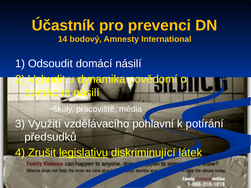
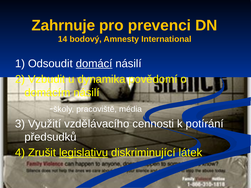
Účastník: Účastník -> Zahrnuje
domácí underline: none -> present
pohlavní: pohlavní -> cennosti
